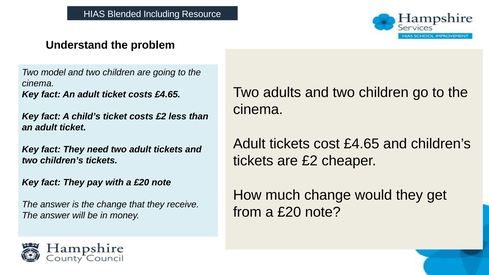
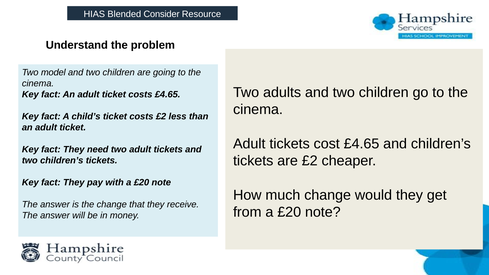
Including: Including -> Consider
